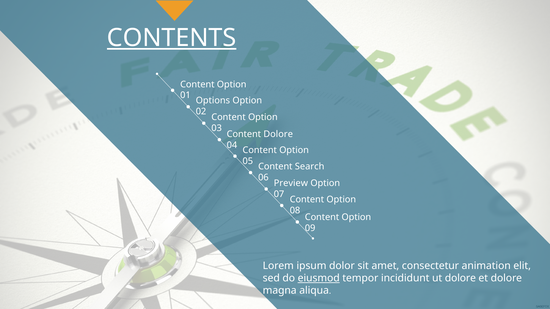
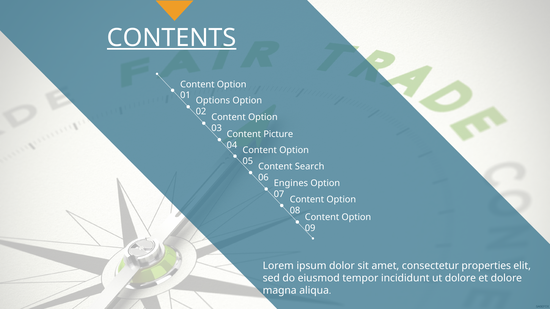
Content Dolore: Dolore -> Picture
Preview: Preview -> Engines
animation: animation -> properties
eiusmod underline: present -> none
